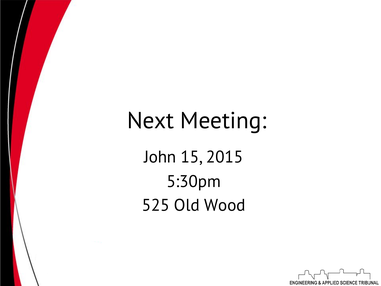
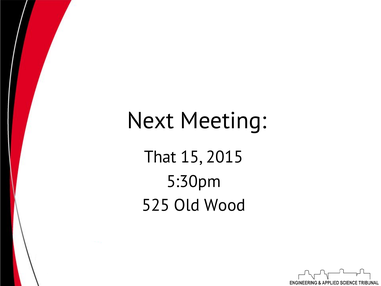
John: John -> That
